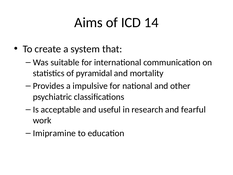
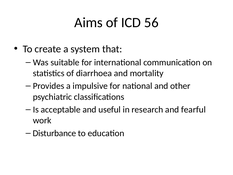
14: 14 -> 56
pyramidal: pyramidal -> diarrhoea
Imipramine: Imipramine -> Disturbance
